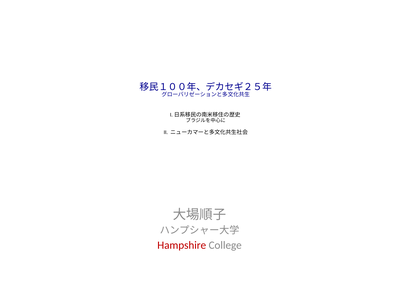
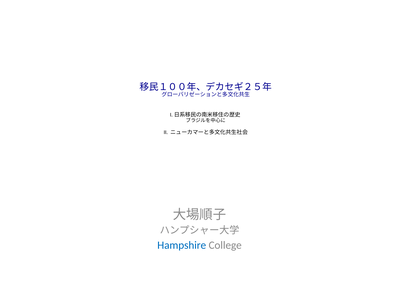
Hampshire colour: red -> blue
